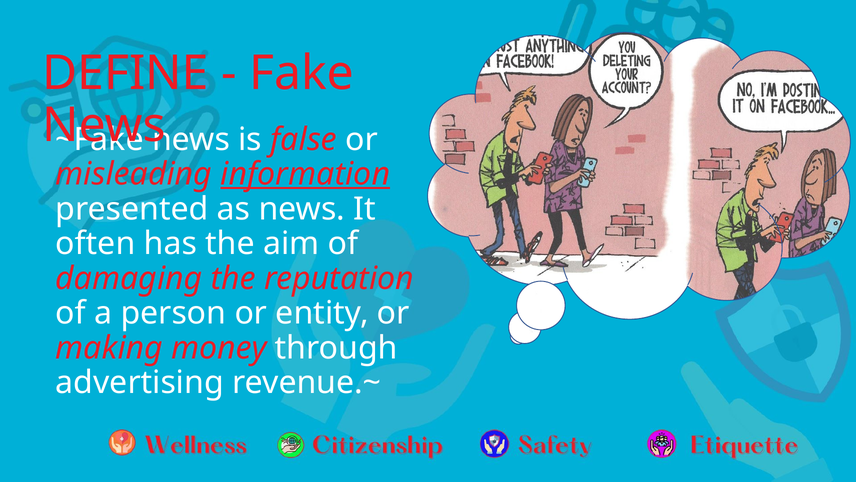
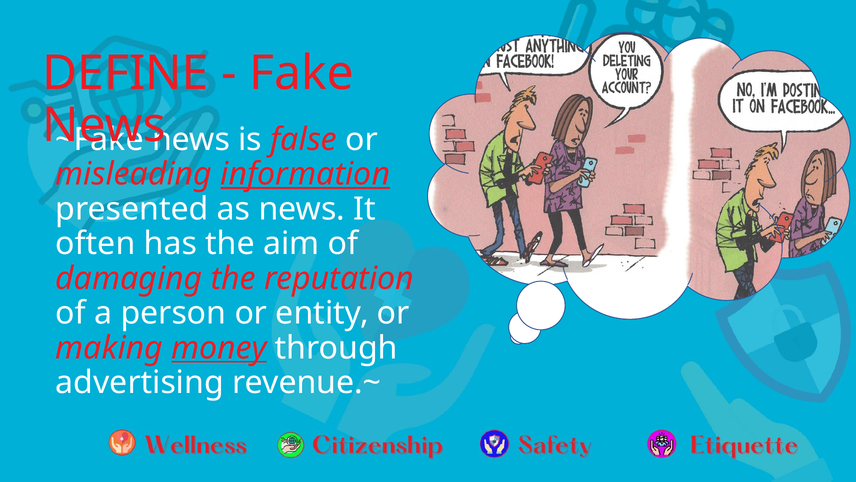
money underline: none -> present
